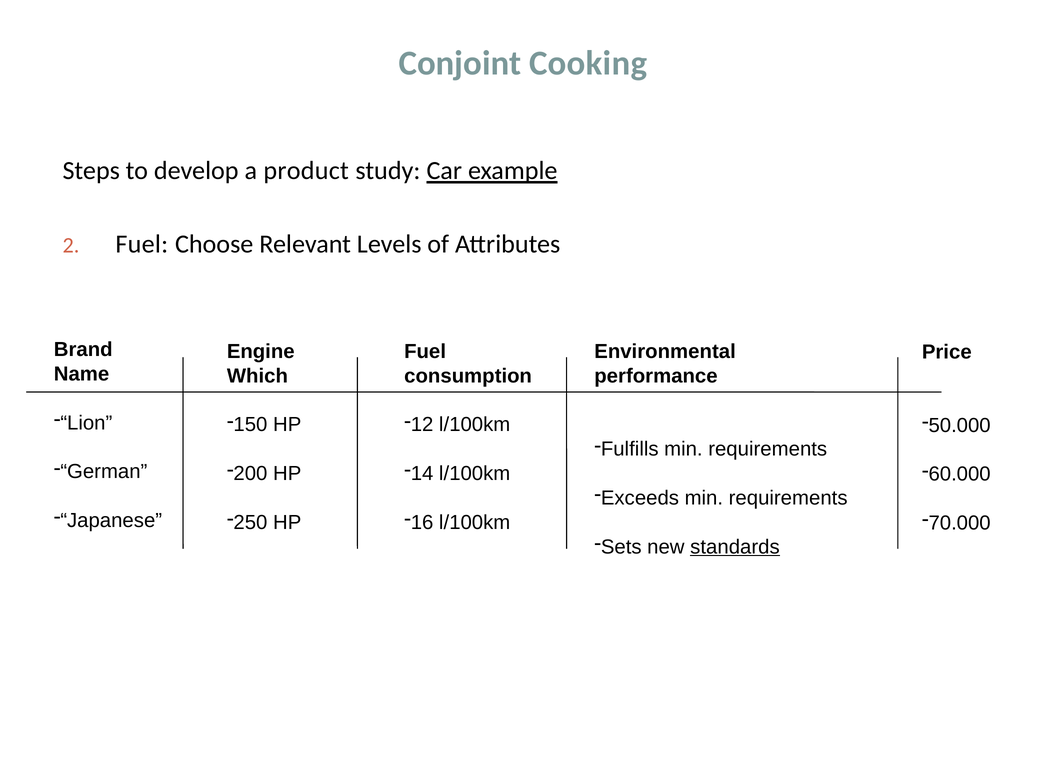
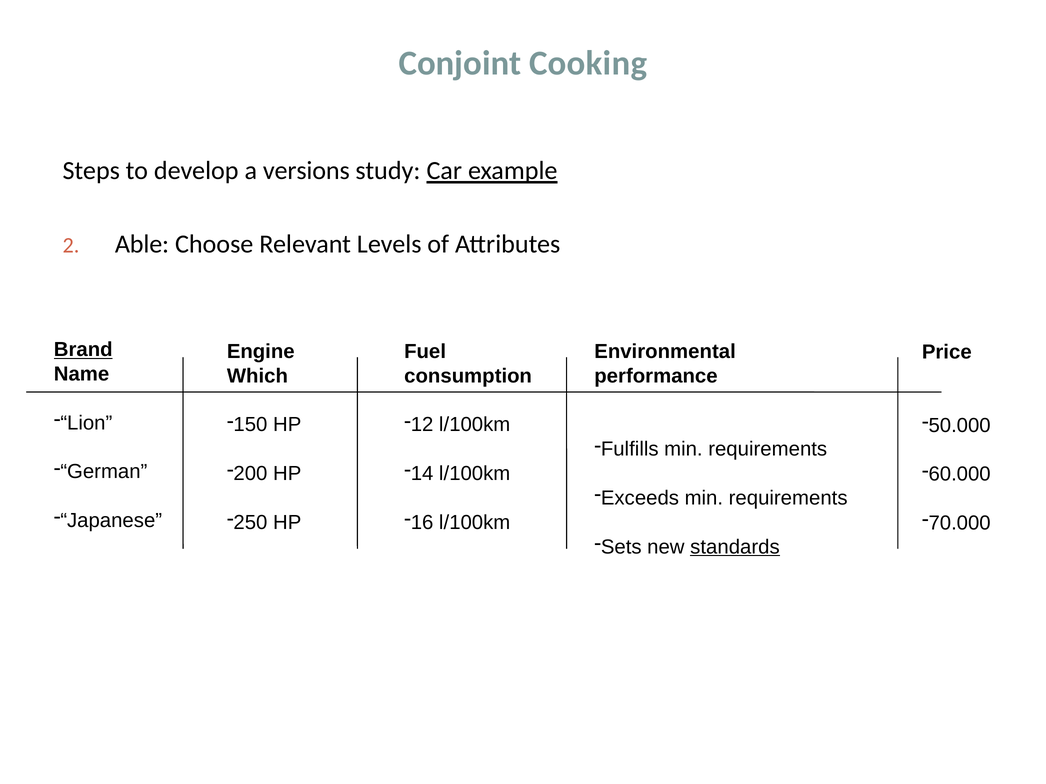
product: product -> versions
Fuel at (142, 244): Fuel -> Able
Brand underline: none -> present
